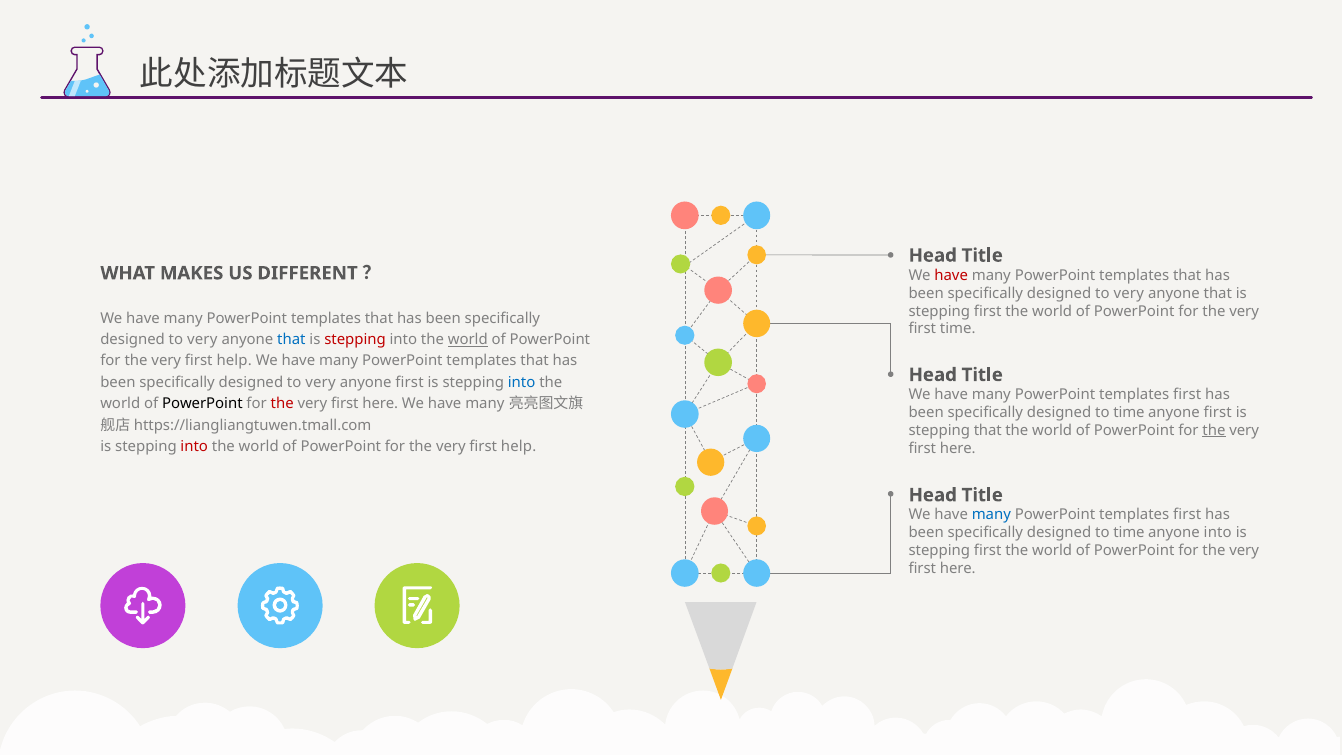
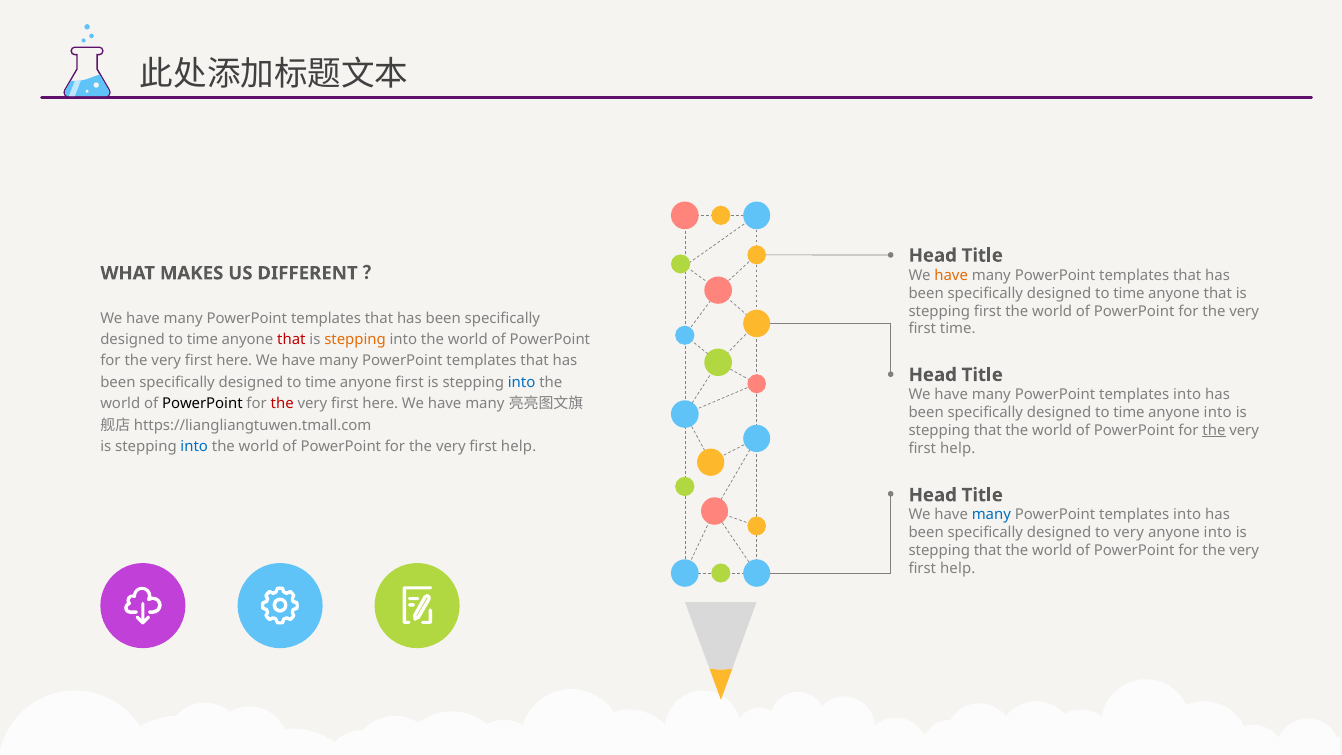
have at (951, 275) colour: red -> orange
very at (1129, 293): very -> time
very at (202, 339): very -> time
that at (291, 339) colour: blue -> red
stepping at (355, 339) colour: red -> orange
world at (468, 339) underline: present -> none
help at (234, 361): help -> here
very at (321, 382): very -> time
first at (1187, 395): first -> into
first at (1218, 413): first -> into
into at (194, 447) colour: red -> blue
here at (958, 448): here -> help
first at (1187, 515): first -> into
time at (1129, 533): time -> very
first at (988, 551): first -> that
here at (958, 569): here -> help
